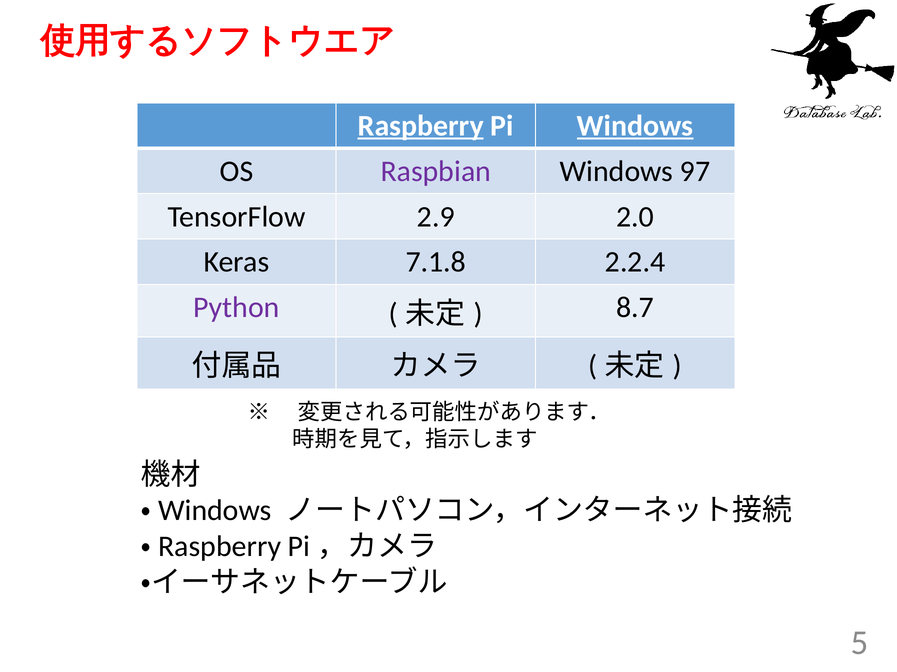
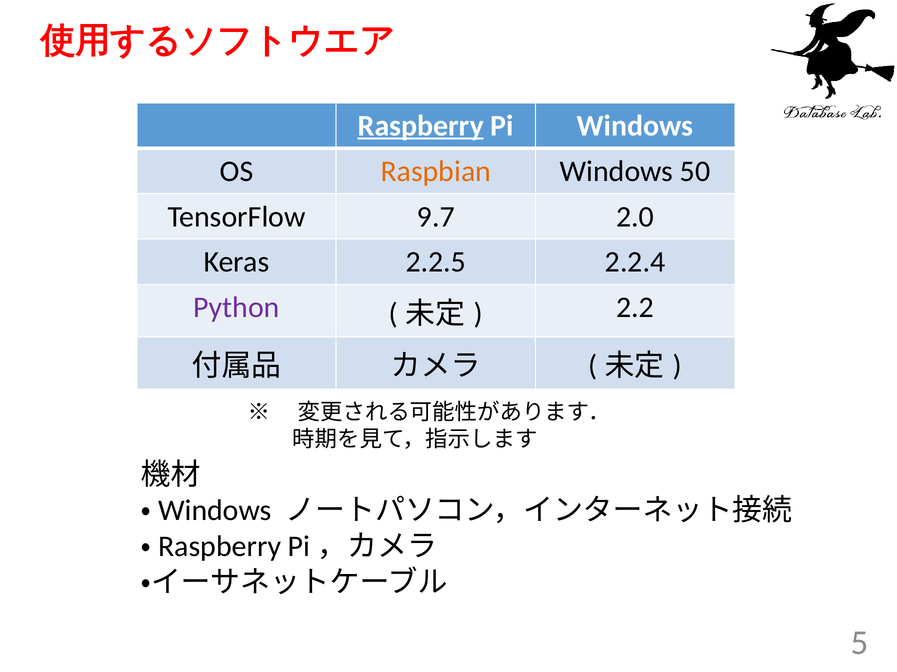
Windows at (635, 126) underline: present -> none
Raspbian colour: purple -> orange
97: 97 -> 50
2.9: 2.9 -> 9.7
7.1.8: 7.1.8 -> 2.2.5
8.7: 8.7 -> 2.2
